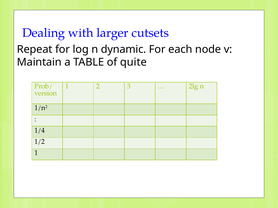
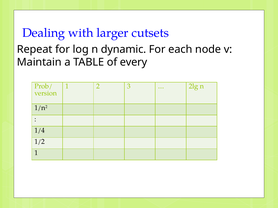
quite: quite -> every
